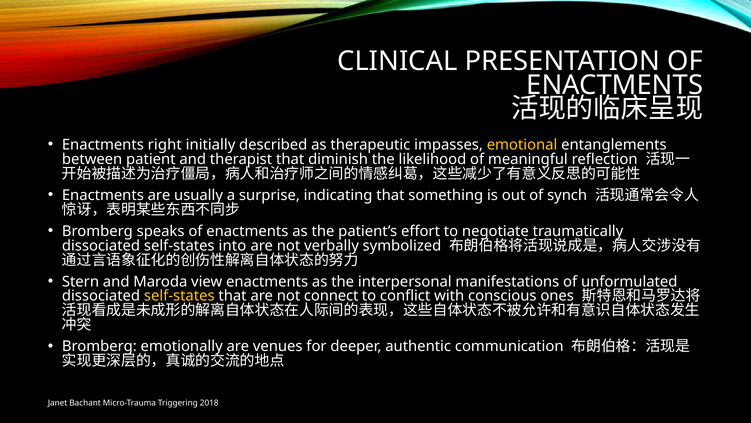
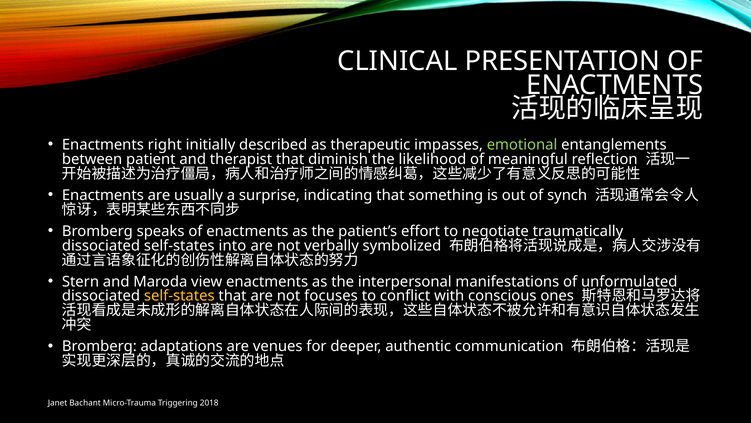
emotional colour: yellow -> light green
connect: connect -> focuses
emotionally: emotionally -> adaptations
